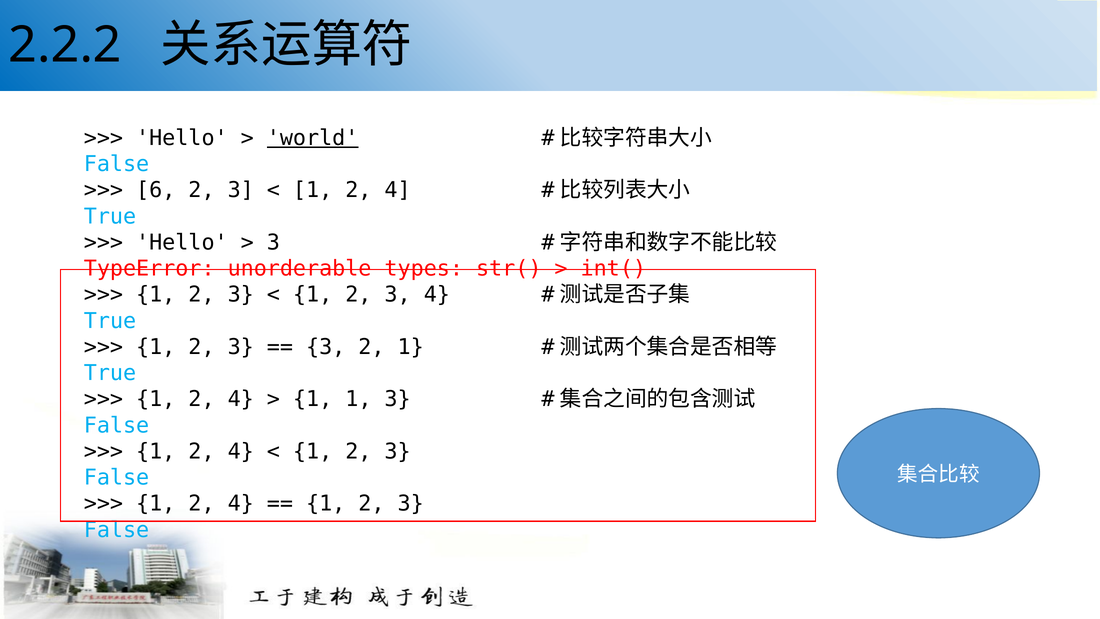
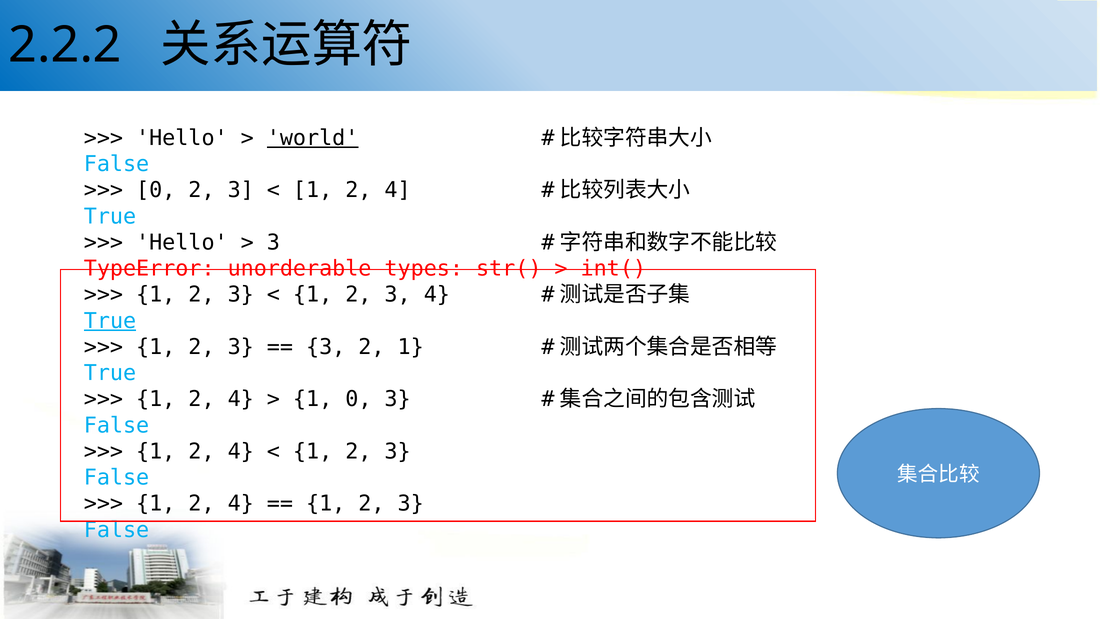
6 at (156, 190): 6 -> 0
True at (110, 321) underline: none -> present
1 1: 1 -> 0
